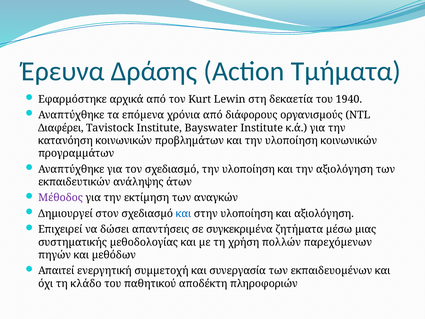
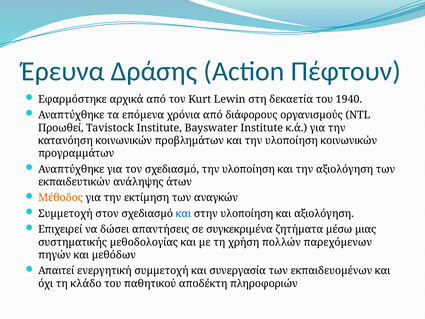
Τµήµατα: Τµήµατα -> Πέφτουν
Διαφέρει: Διαφέρει -> Προωθεί
Μέθοδος colour: purple -> orange
Δηµιουργεί at (65, 213): Δηµιουργεί -> Συµµετοχή
